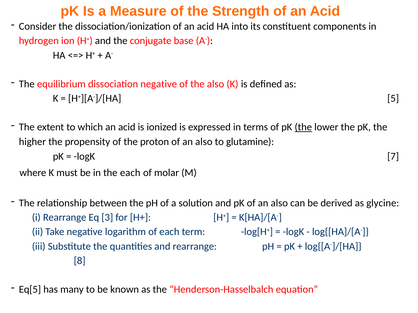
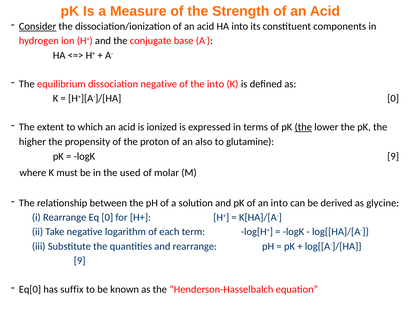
Consider underline: none -> present
the also: also -> into
H+][A-]/[HA 5: 5 -> 0
logK 7: 7 -> 9
the each: each -> used
pK of an also: also -> into
Eq 3: 3 -> 0
8 at (80, 261): 8 -> 9
Eq[5: Eq[5 -> Eq[0
many: many -> suffix
